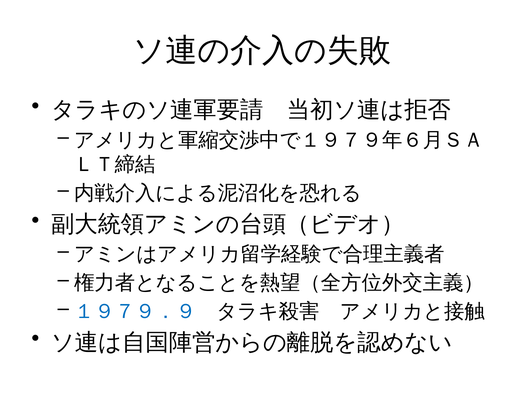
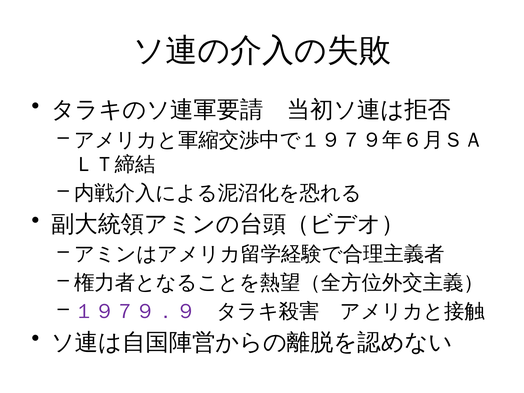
１９７９．９ colour: blue -> purple
